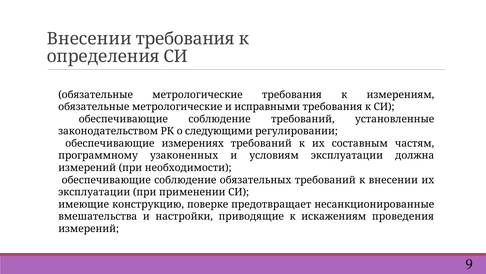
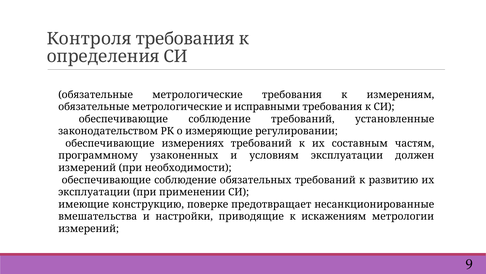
Внесении at (89, 39): Внесении -> Контроля
следующими: следующими -> измеряющие
должна: должна -> должен
к внесении: внесении -> развитию
проведения: проведения -> метрологии
